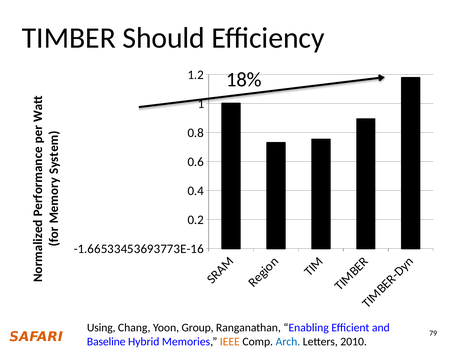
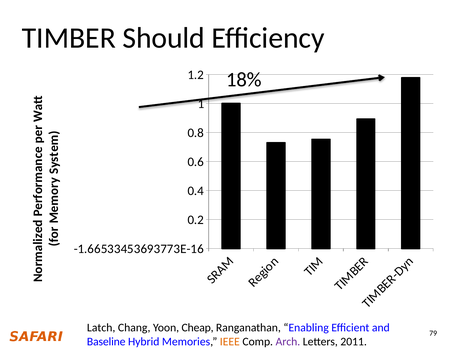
Using: Using -> Latch
Group: Group -> Cheap
Arch colour: blue -> purple
2010: 2010 -> 2011
